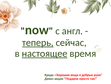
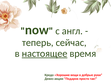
теперь underline: present -> none
